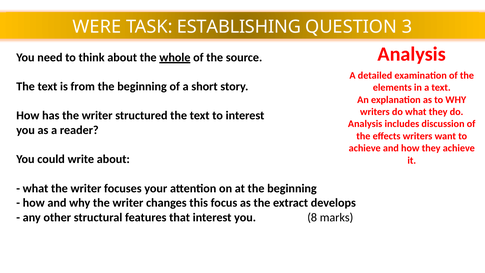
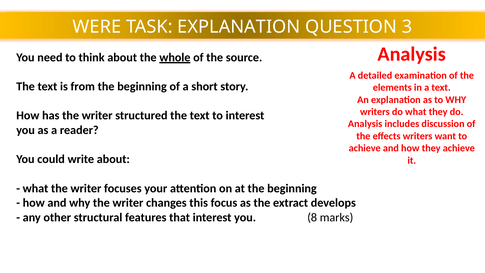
TASK ESTABLISHING: ESTABLISHING -> EXPLANATION
